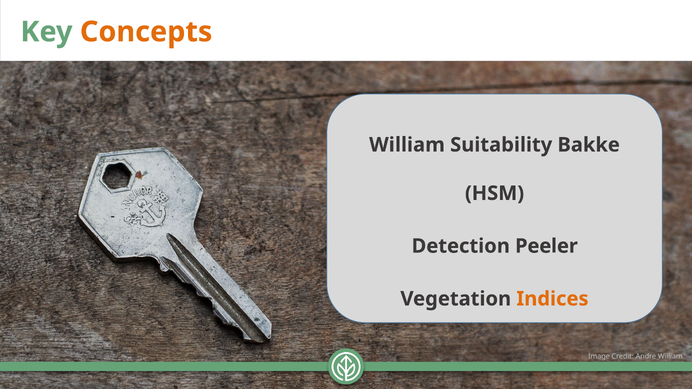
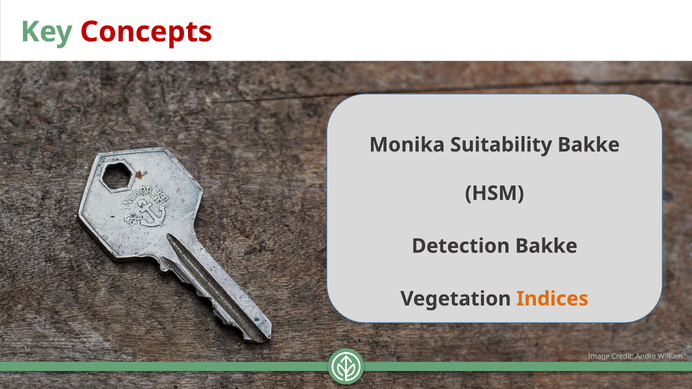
Concepts colour: orange -> red
William at (407, 145): William -> Monika
Detection Peeler: Peeler -> Bakke
